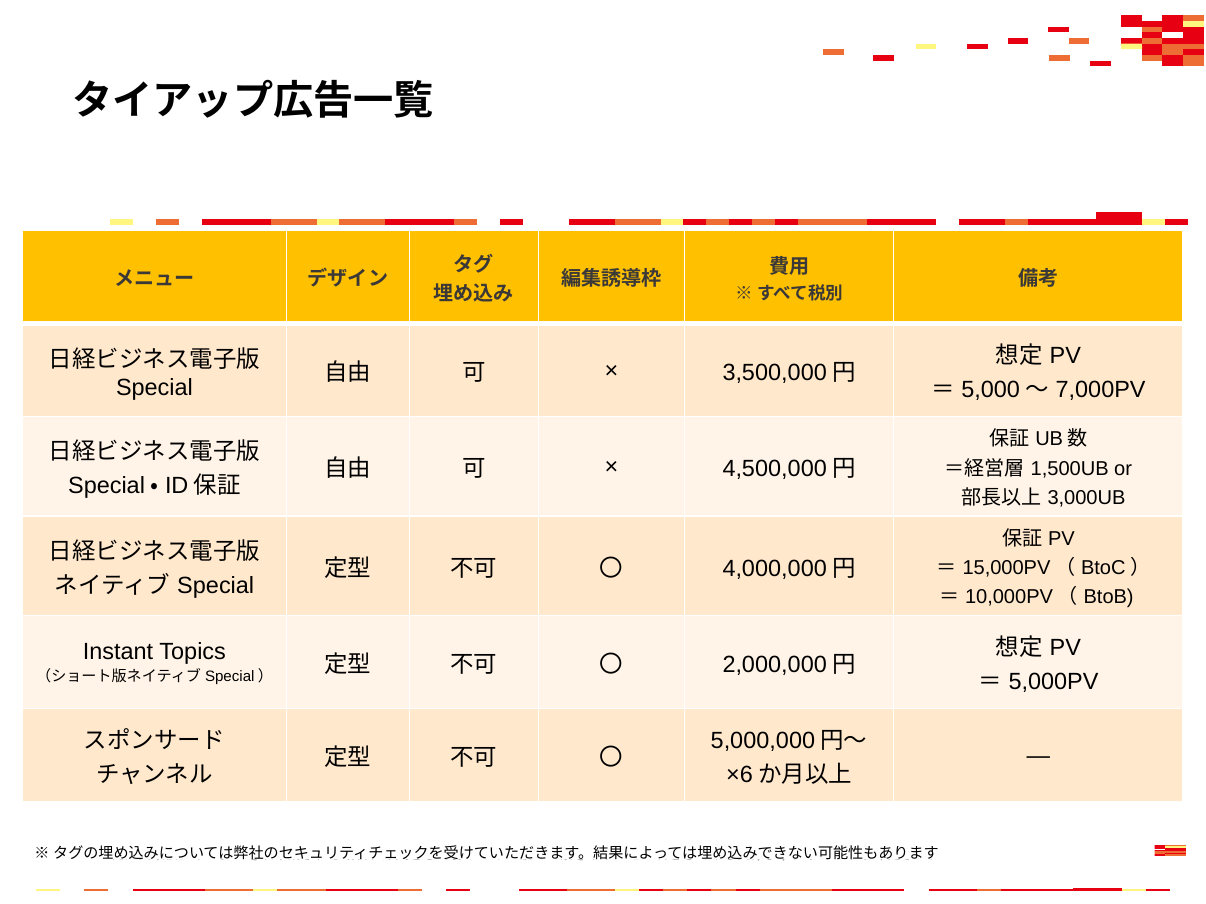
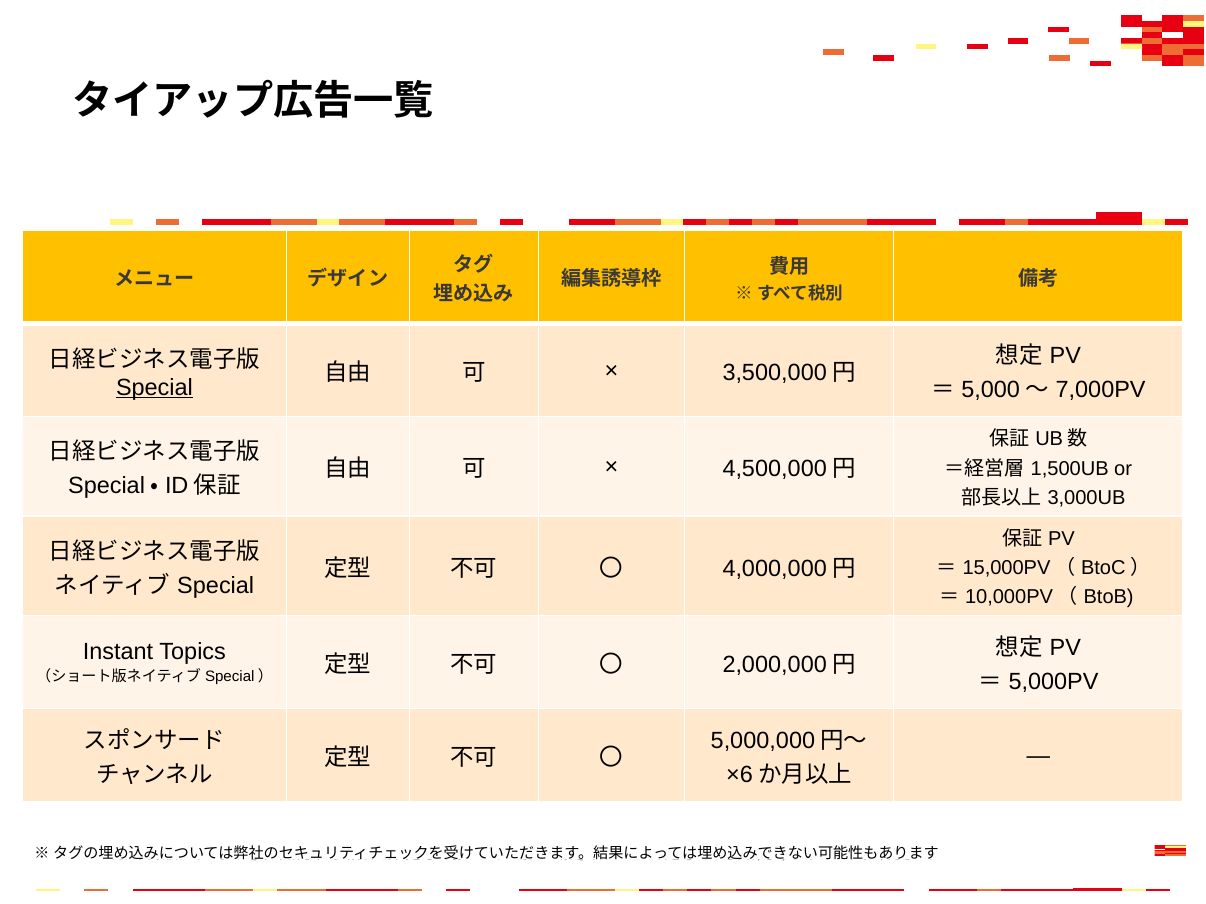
Special at (154, 388) underline: none -> present
